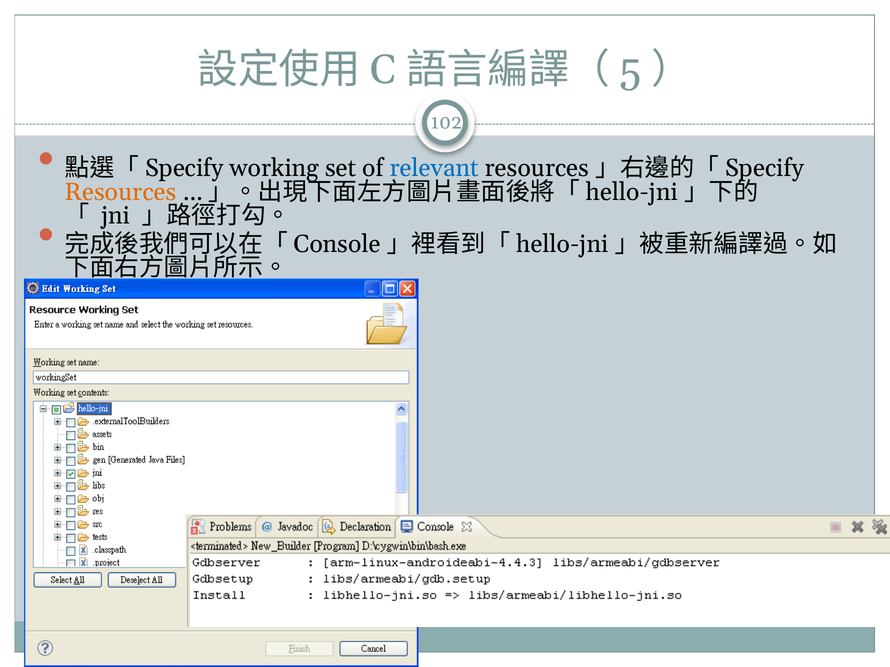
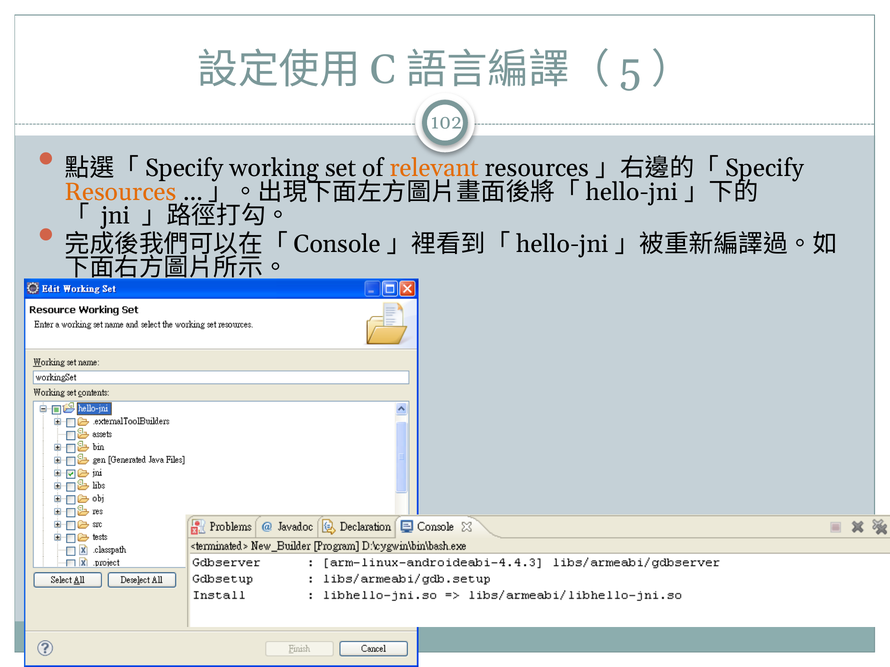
relevant colour: blue -> orange
